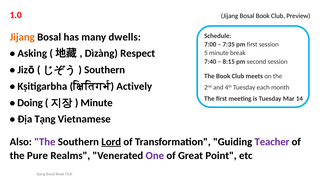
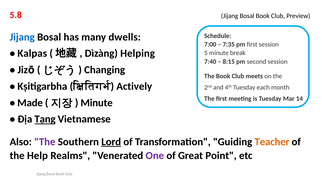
1.0: 1.0 -> 5.8
Jijang at (22, 37) colour: orange -> blue
Asking: Asking -> Kalpas
Respect: Respect -> Helping
Southern at (105, 70): Southern -> Changing
Doing: Doing -> Made
Tạng underline: none -> present
Teacher colour: purple -> orange
Pure: Pure -> Help
